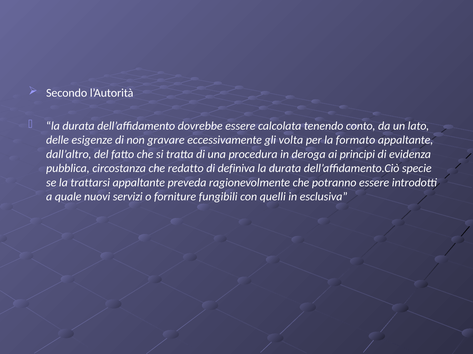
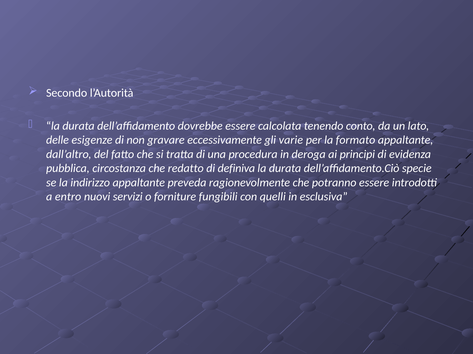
volta: volta -> varie
trattarsi: trattarsi -> indirizzo
quale: quale -> entro
